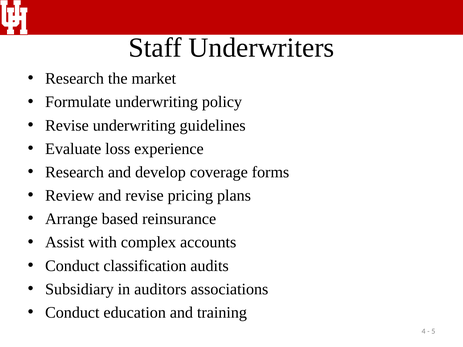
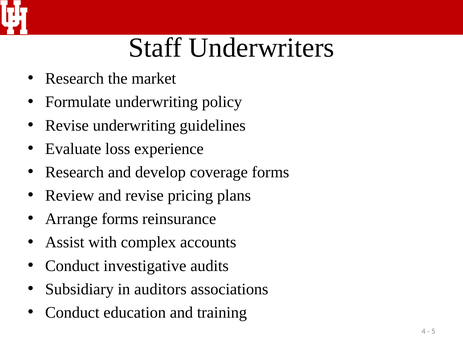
Arrange based: based -> forms
classification: classification -> investigative
